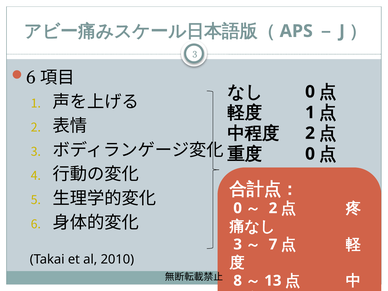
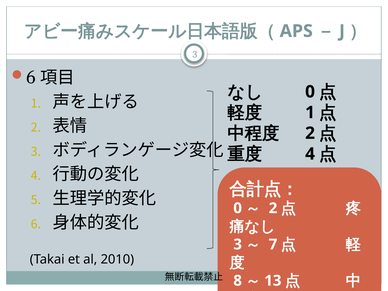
0 at (310, 154): 0 -> 4
